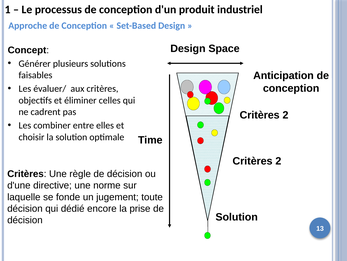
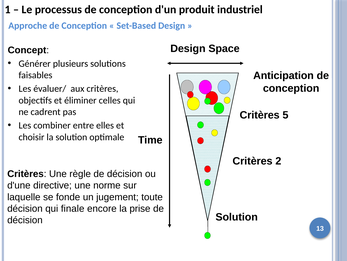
2 at (285, 115): 2 -> 5
dédié: dédié -> finale
